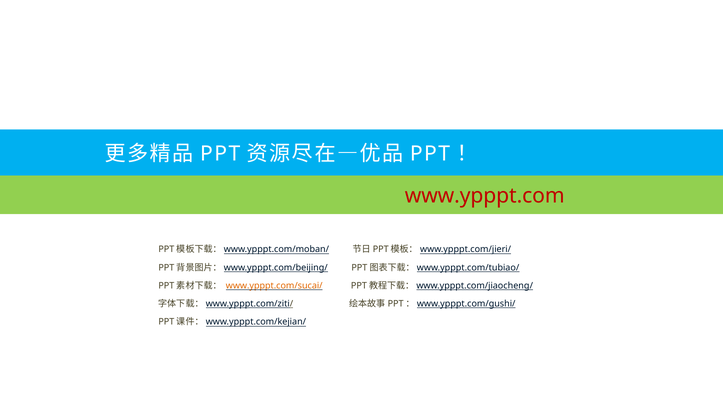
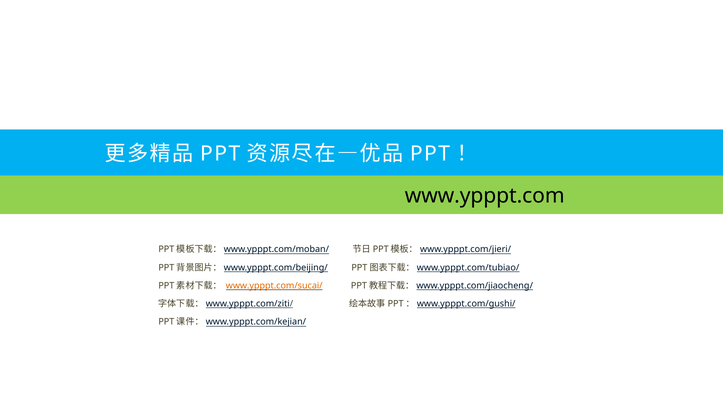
www.ypppt.com colour: red -> black
